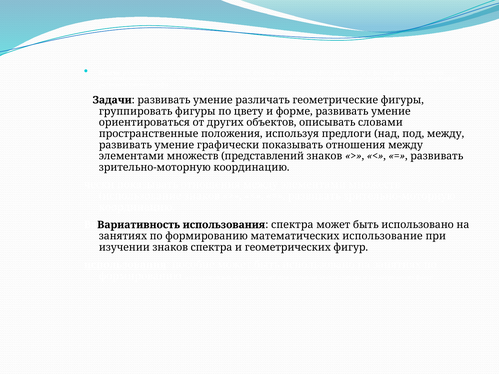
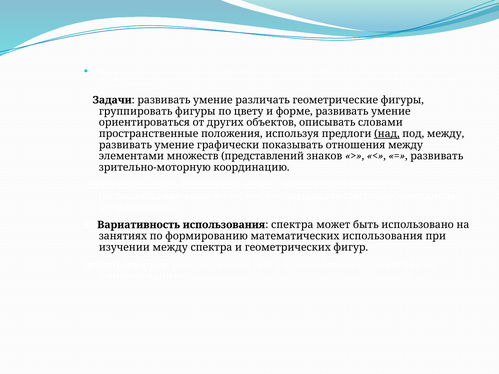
над at (387, 134) underline: none -> present
математических использование: использование -> использования
изучении знаков: знаков -> между
